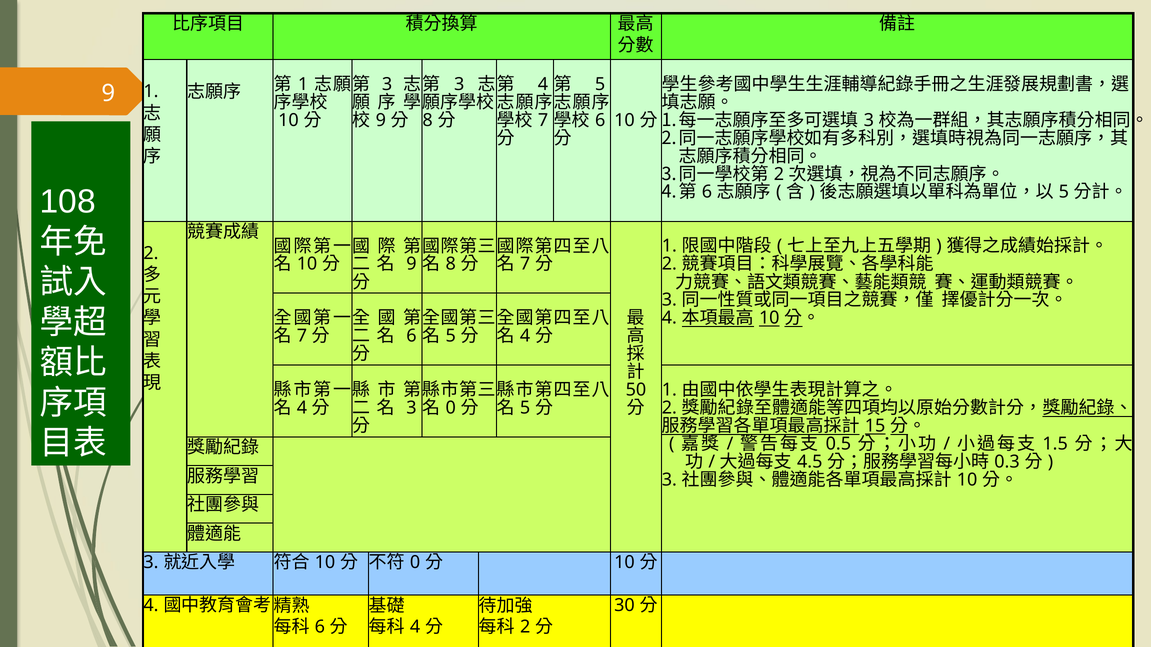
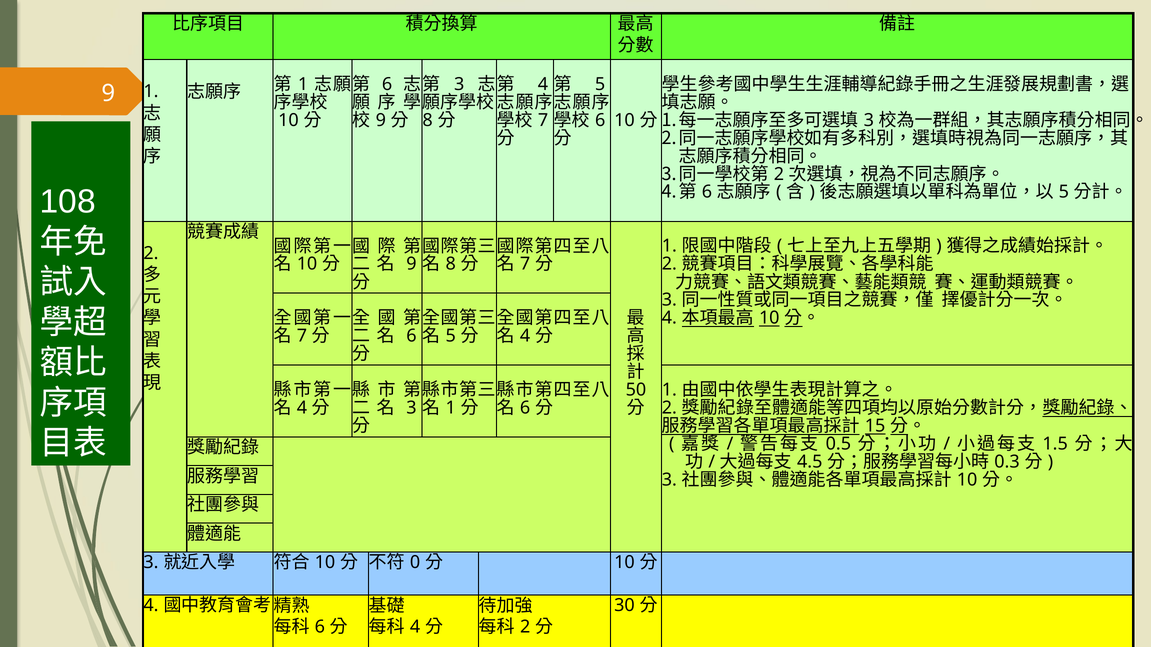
3 at (387, 84): 3 -> 6
0 at (451, 408): 0 -> 1
5 at (525, 408): 5 -> 6
